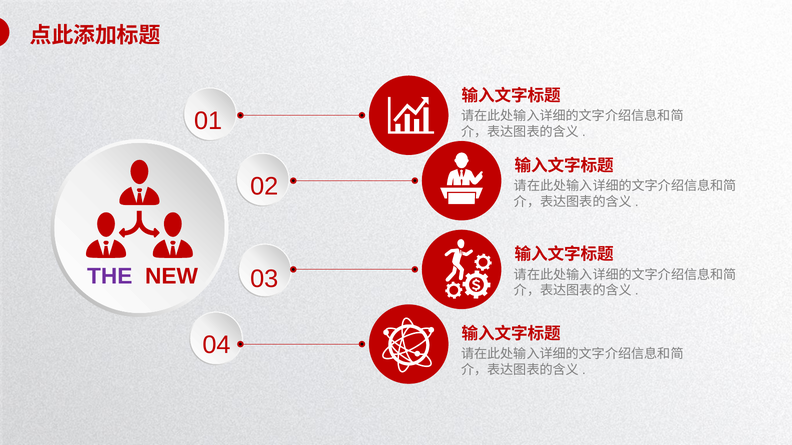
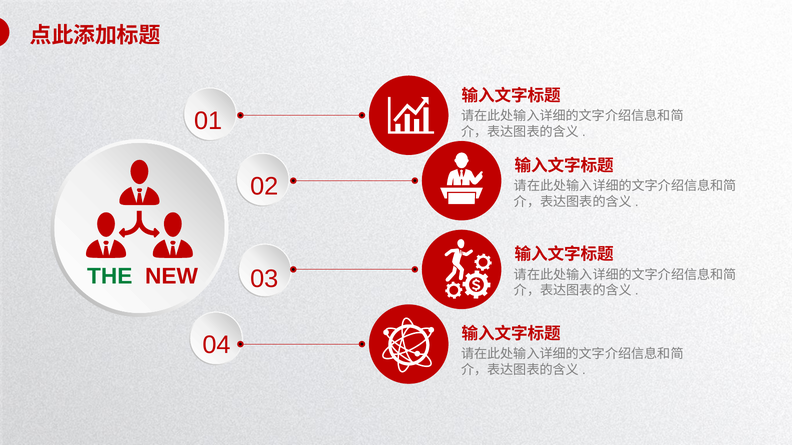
THE colour: purple -> green
